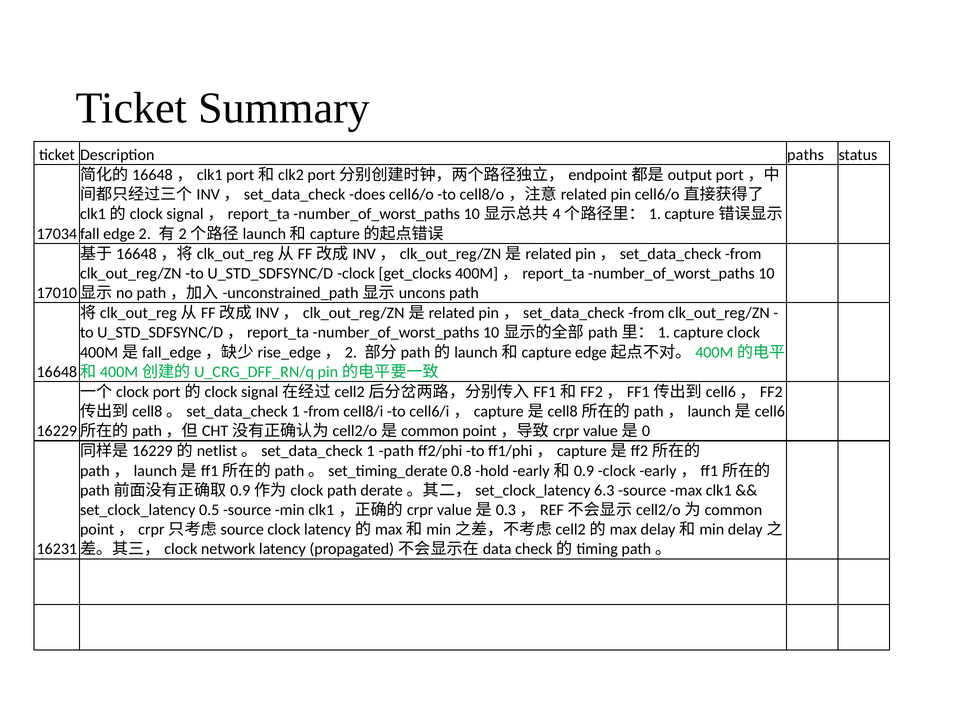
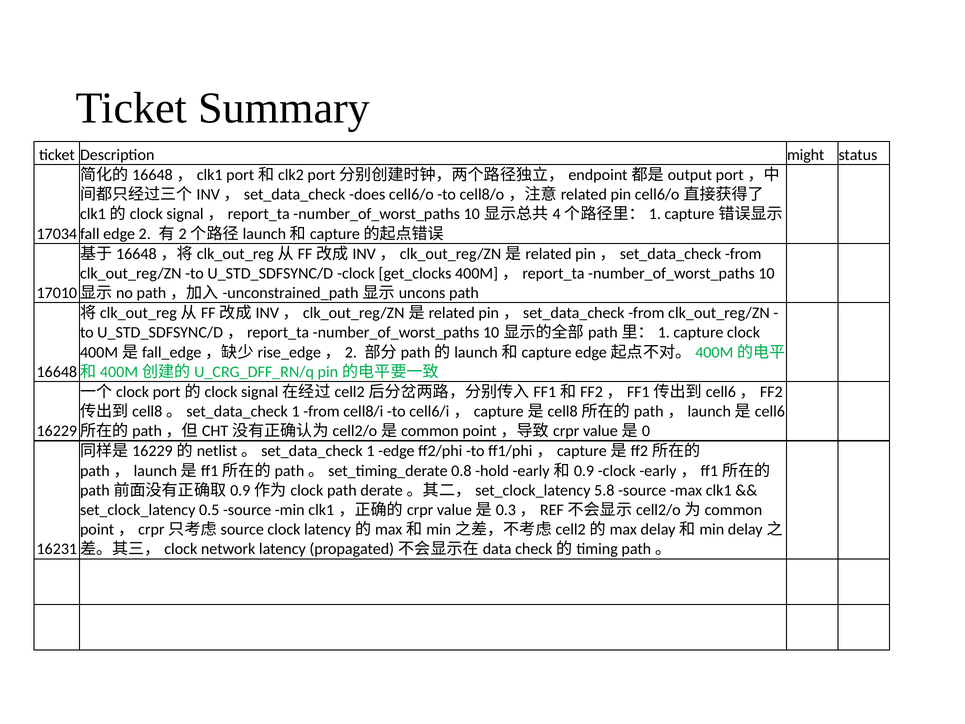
paths: paths -> might
1 path: path -> edge
6.3: 6.3 -> 5.8
